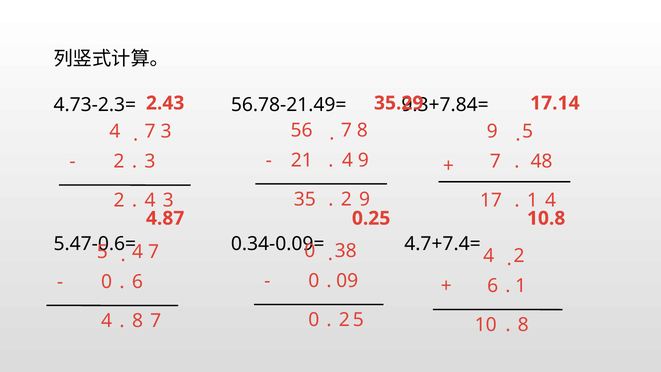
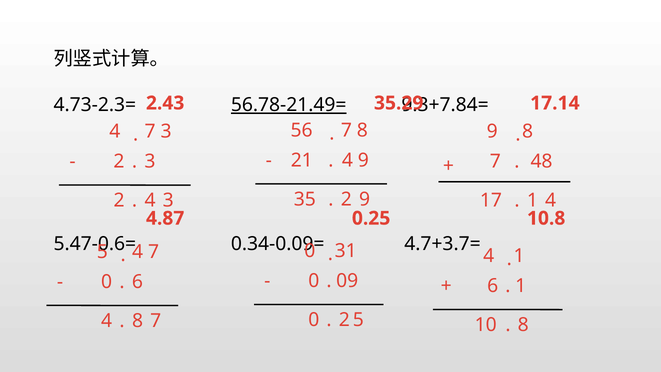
56.78-21.49= underline: none -> present
9 5: 5 -> 8
4.7+7.4=: 4.7+7.4= -> 4.7+3.7=
38: 38 -> 31
2 at (519, 256): 2 -> 1
